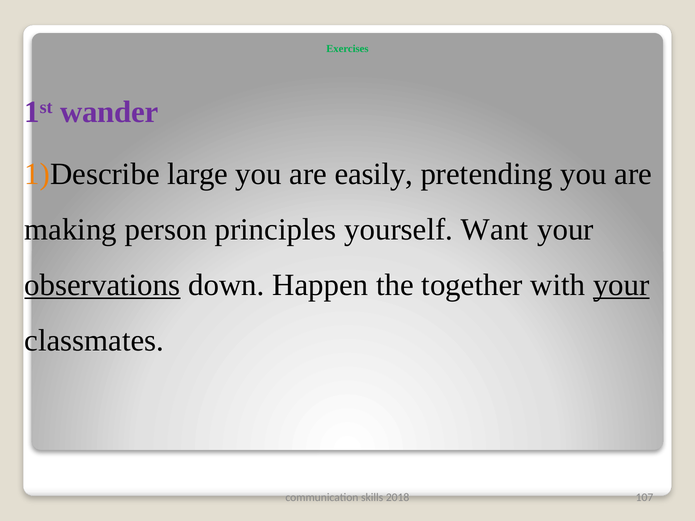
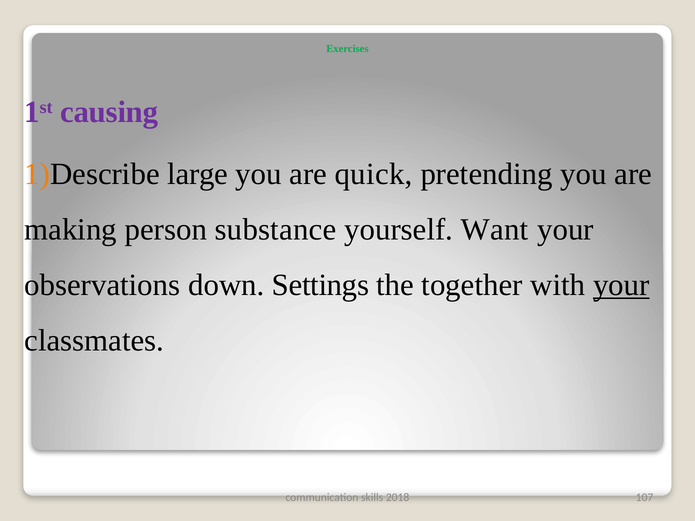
wander: wander -> causing
easily: easily -> quick
principles: principles -> substance
observations underline: present -> none
Happen: Happen -> Settings
